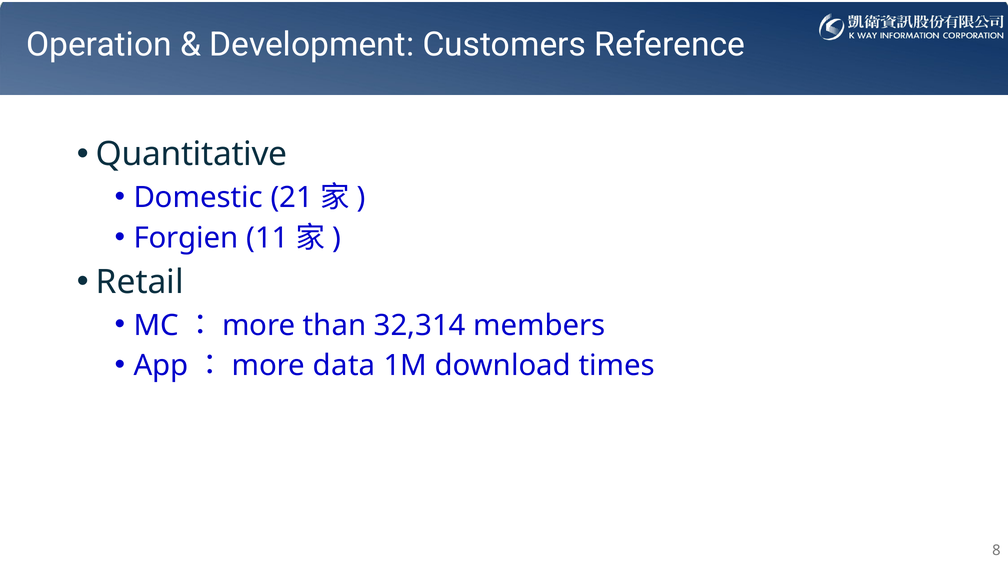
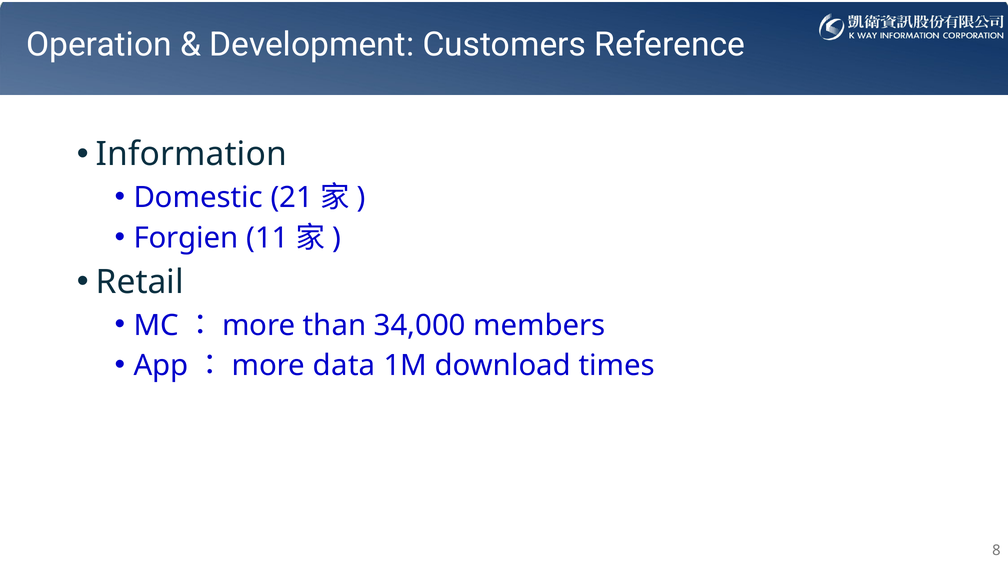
Quantitative: Quantitative -> Information
32,314: 32,314 -> 34,000
